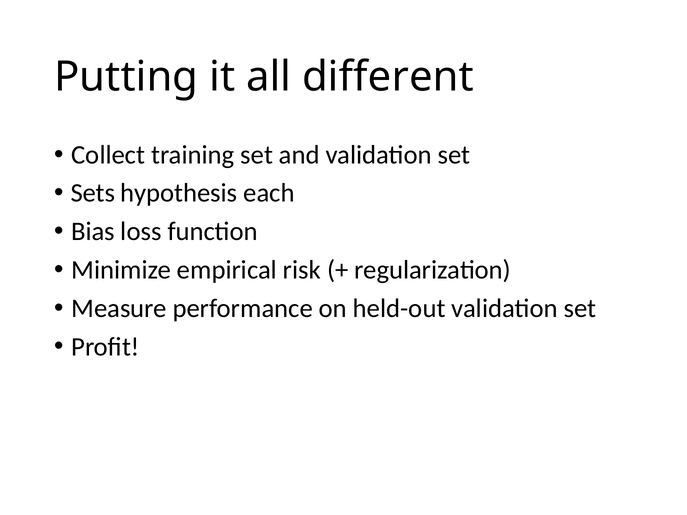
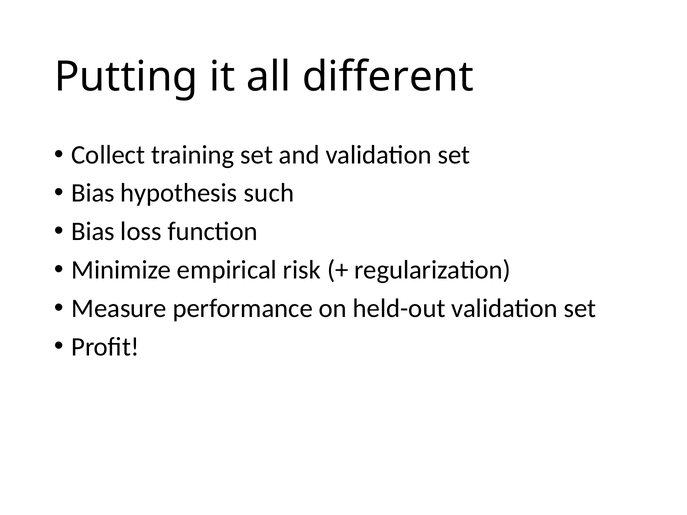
Sets at (93, 193): Sets -> Bias
each: each -> such
